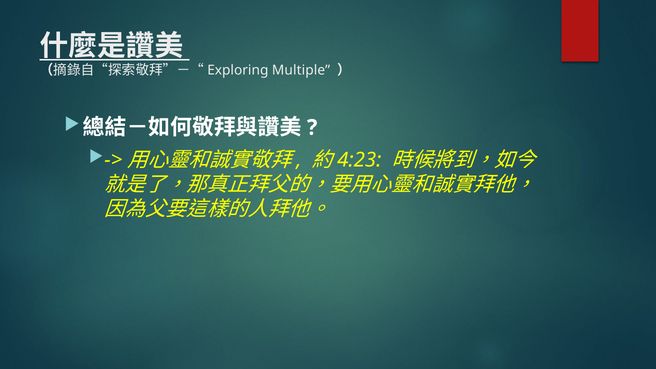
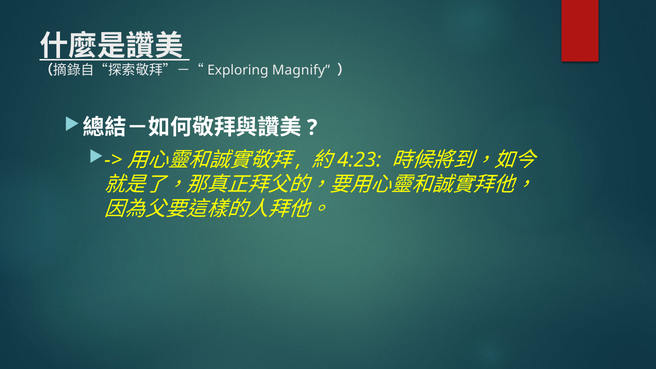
Multiple: Multiple -> Magnify
